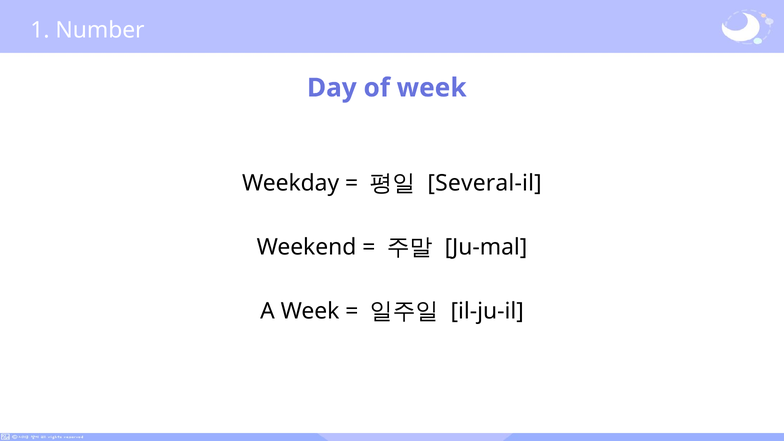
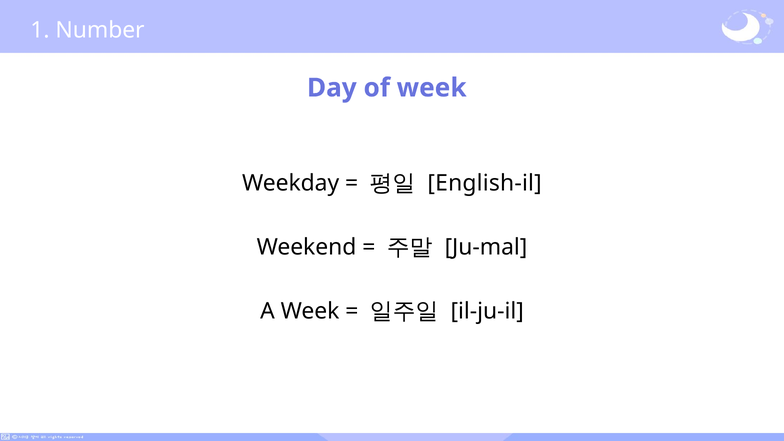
Several-il: Several-il -> English-il
